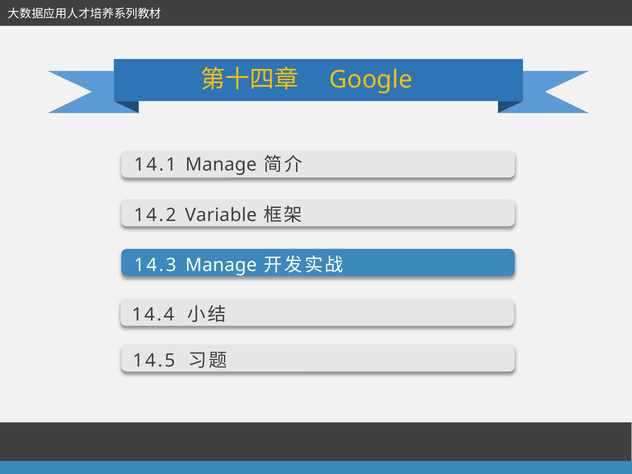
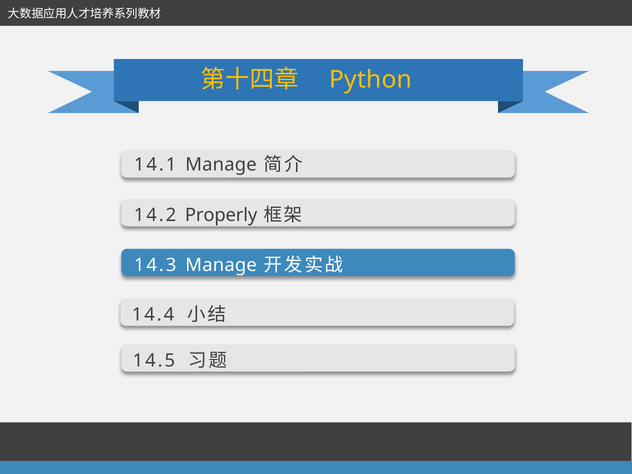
Google: Google -> Python
Variable: Variable -> Properly
